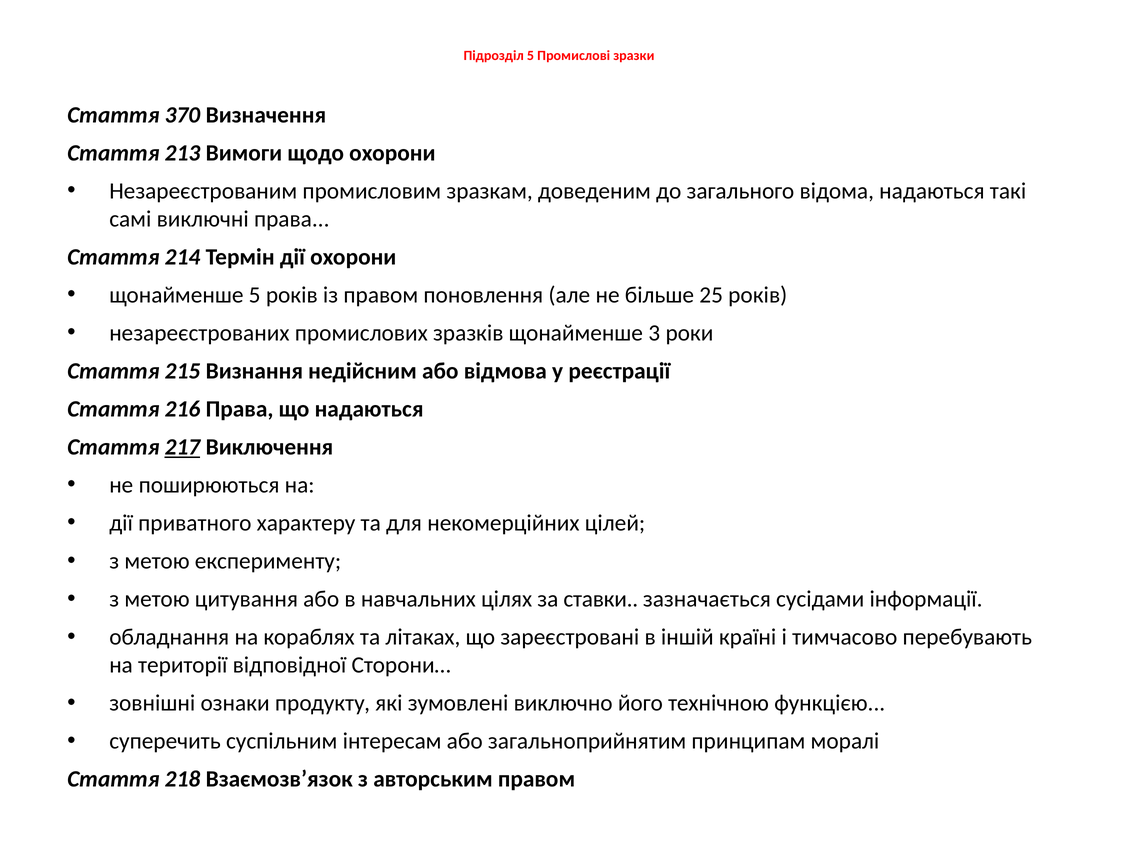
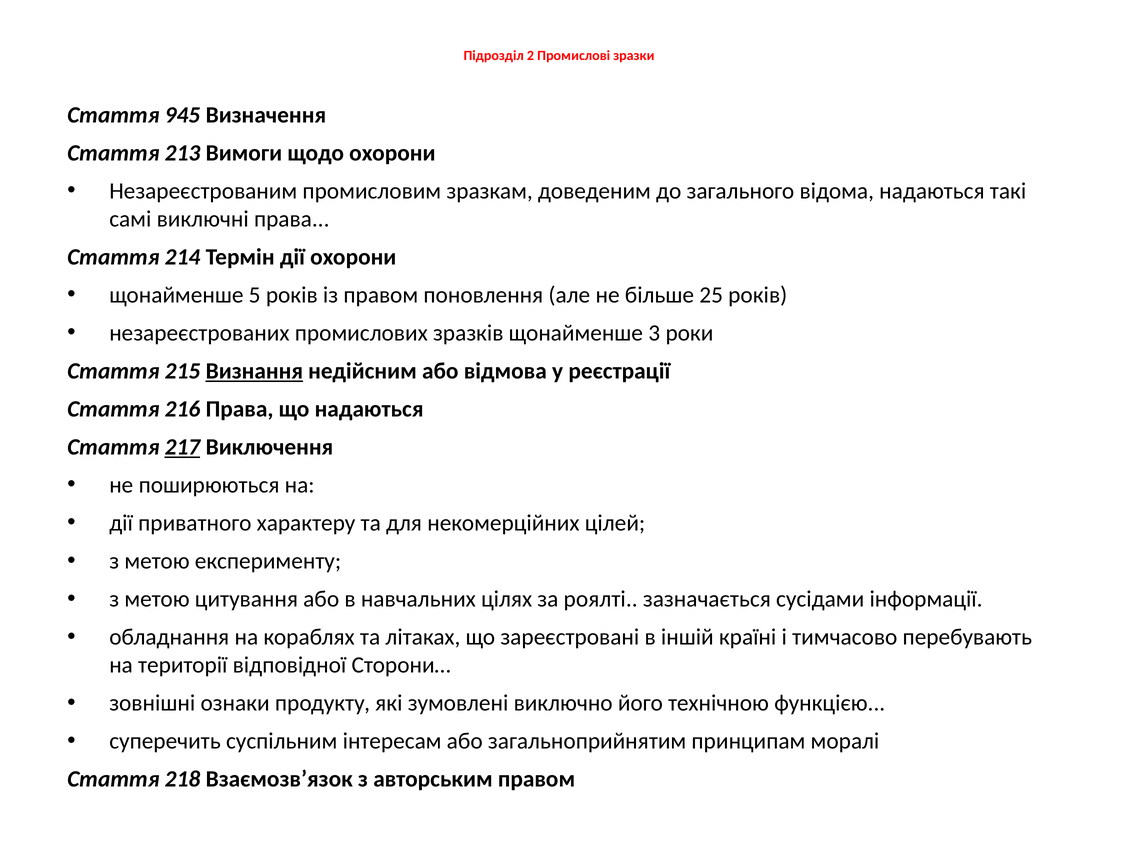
Підрозділ 5: 5 -> 2
370: 370 -> 945
Визнання underline: none -> present
ставки: ставки -> роялті
